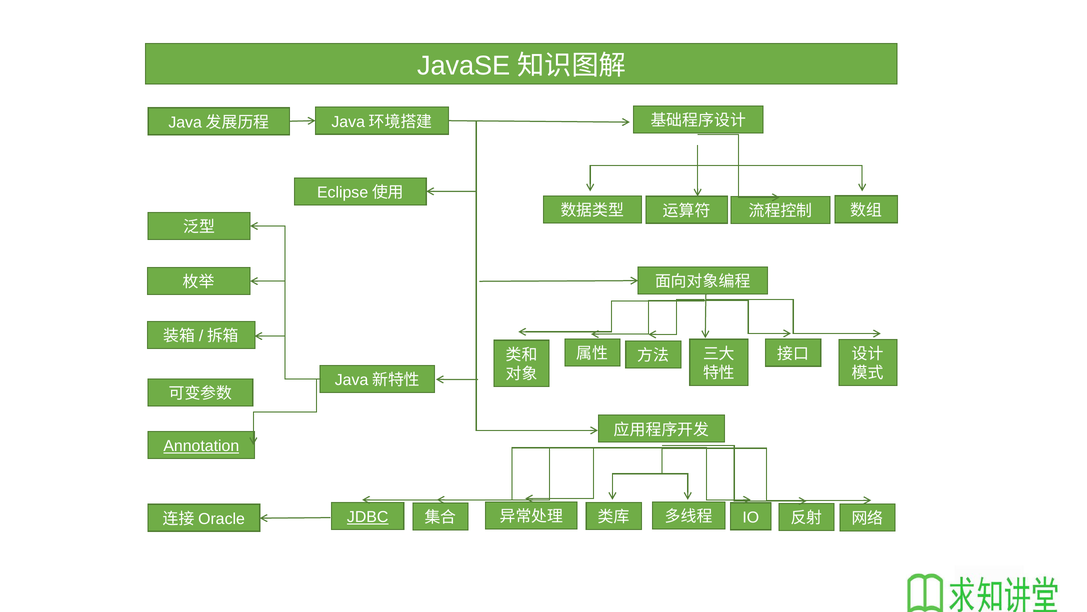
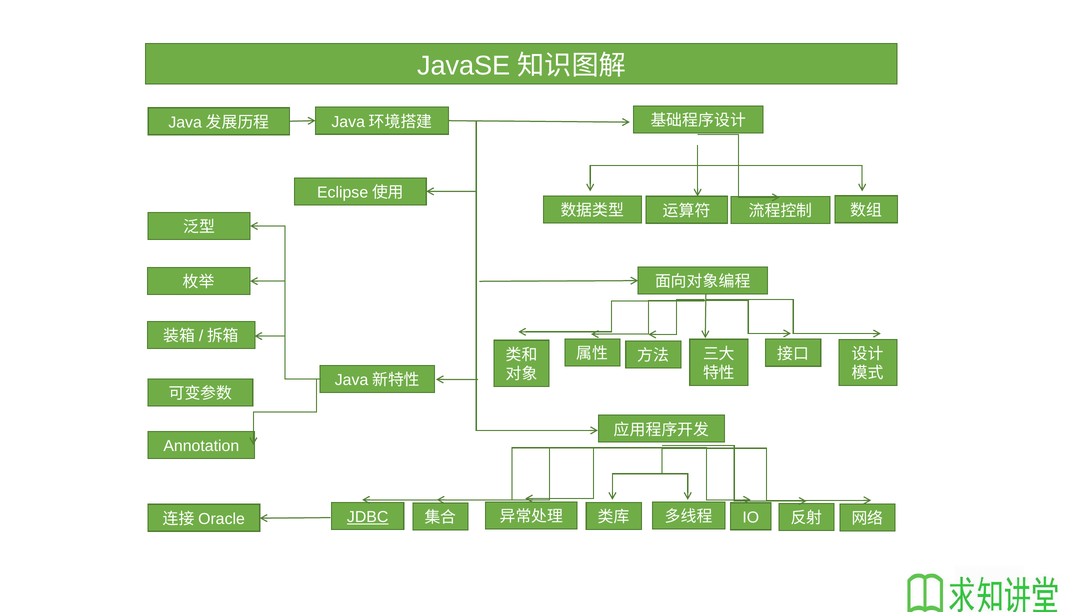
Annotation underline: present -> none
